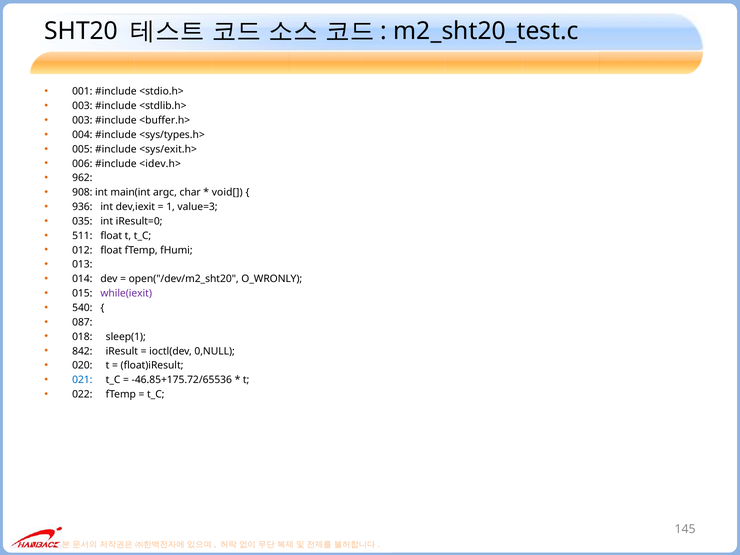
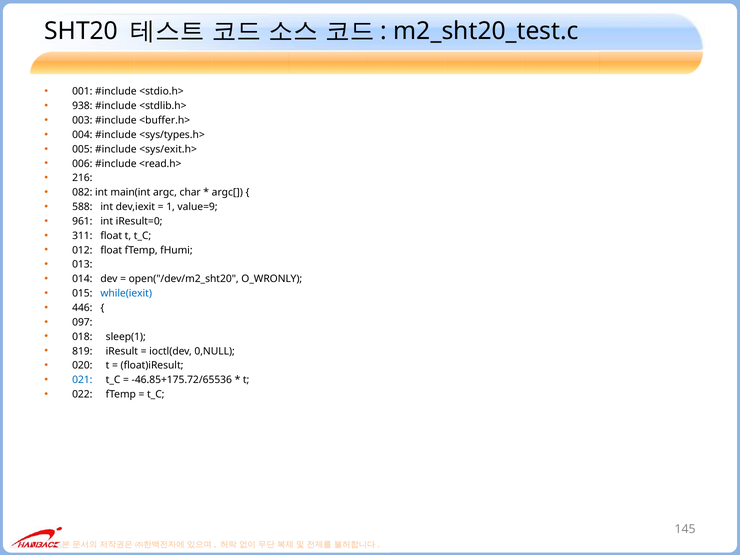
003 at (82, 106): 003 -> 938
<idev.h>: <idev.h> -> <read.h>
962: 962 -> 216
908: 908 -> 082
void[: void[ -> argc[
936: 936 -> 588
value=3: value=3 -> value=9
035: 035 -> 961
511: 511 -> 311
while(iexit colour: purple -> blue
540: 540 -> 446
087: 087 -> 097
842: 842 -> 819
